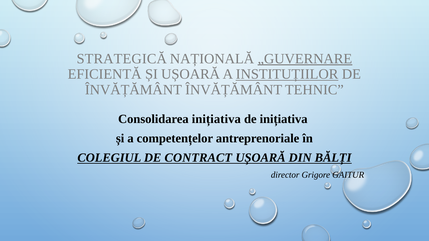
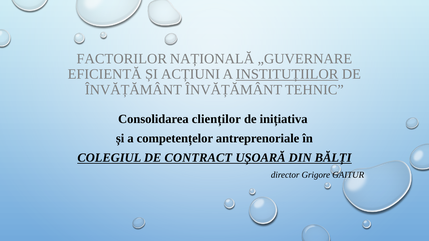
STRATEGICĂ: STRATEGICĂ -> FACTORILOR
„GUVERNARE underline: present -> none
ȘI UȘOARĂ: UȘOARĂ -> ACȚIUNI
Consolidarea inițiativa: inițiativa -> clienților
